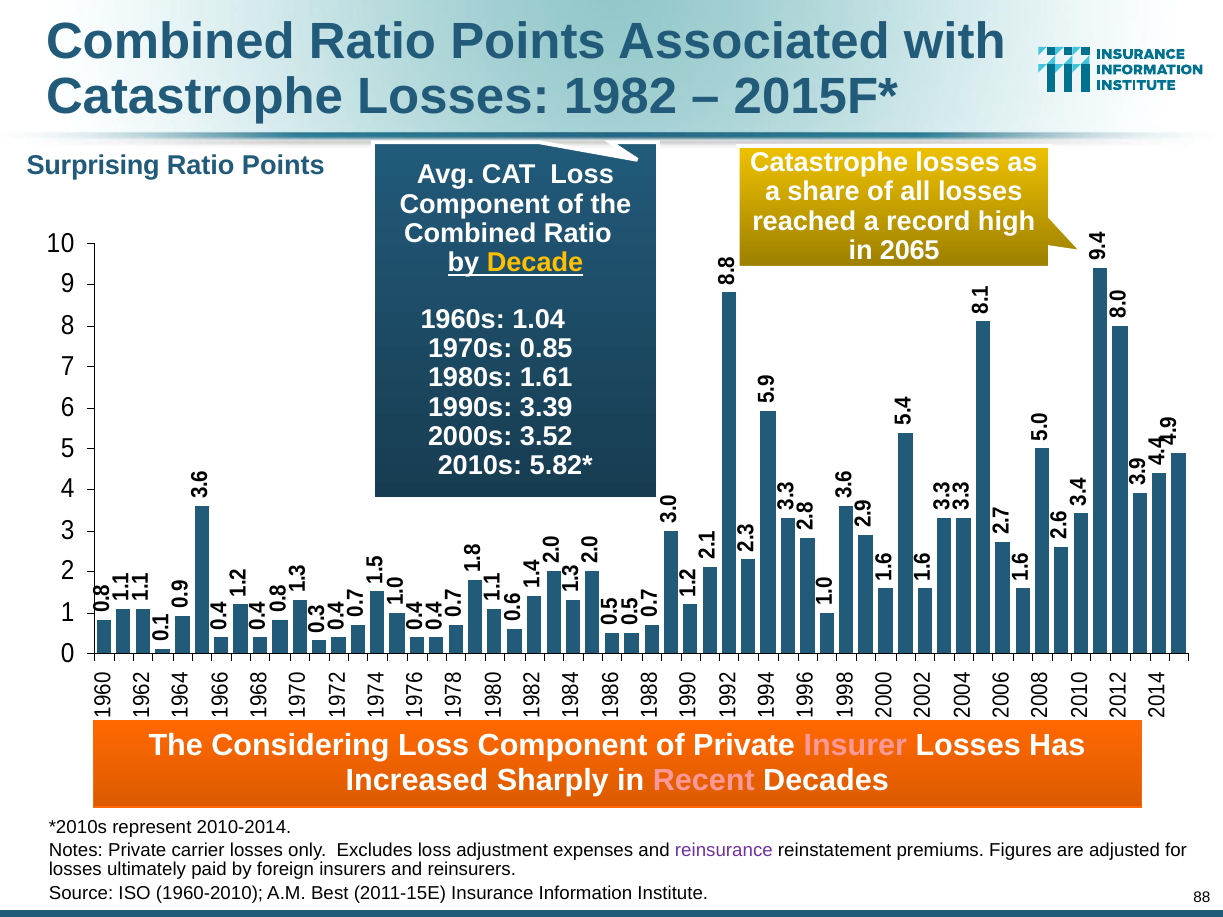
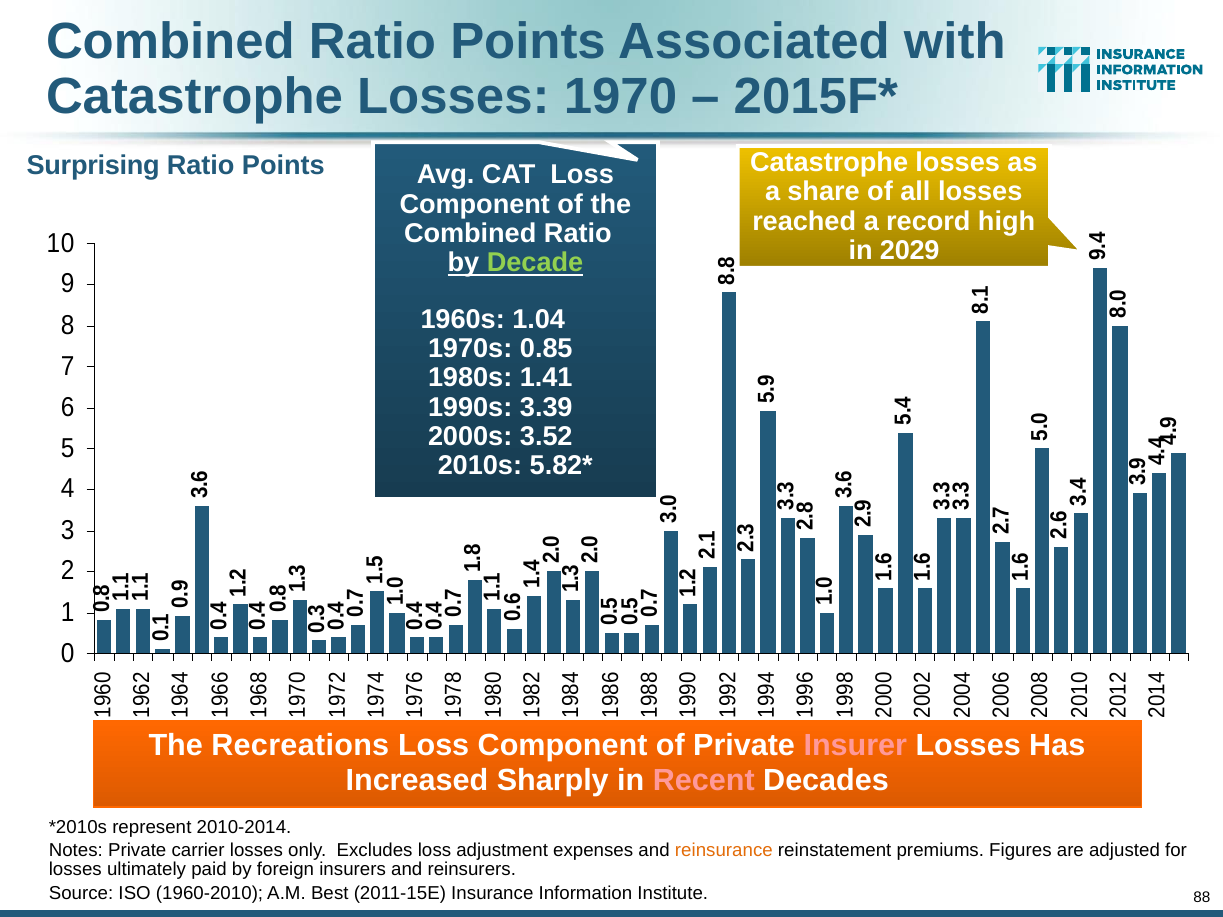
1982: 1982 -> 1970
2065: 2065 -> 2029
Decade colour: yellow -> light green
1.61: 1.61 -> 1.41
Considering: Considering -> Recreations
reinsurance colour: purple -> orange
